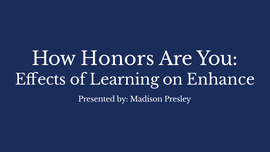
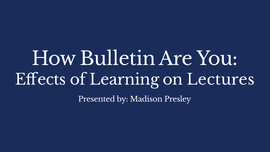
Honors: Honors -> Bulletin
Enhance: Enhance -> Lectures
